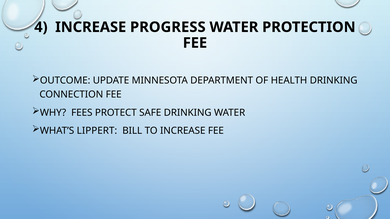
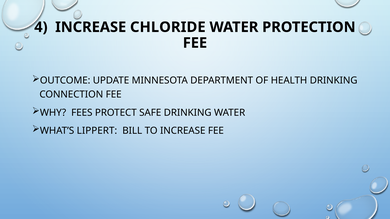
PROGRESS: PROGRESS -> CHLORIDE
